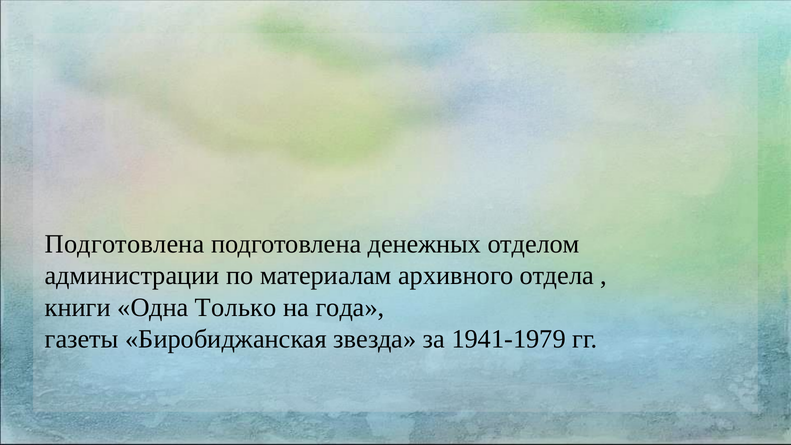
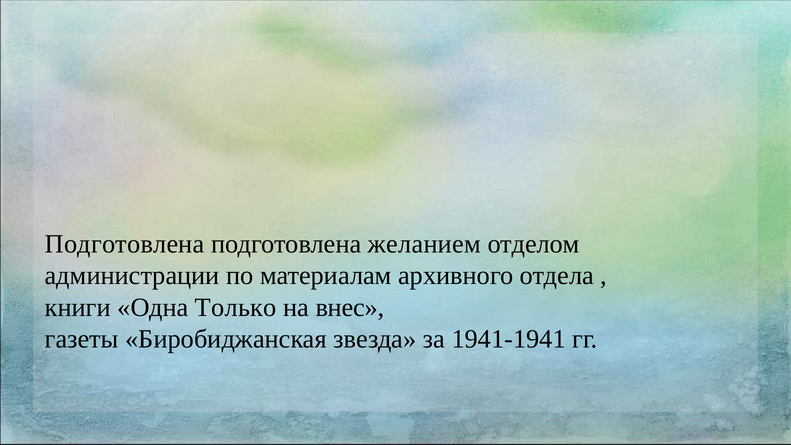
денежных: денежных -> желанием
года: года -> внес
1941-1979: 1941-1979 -> 1941-1941
